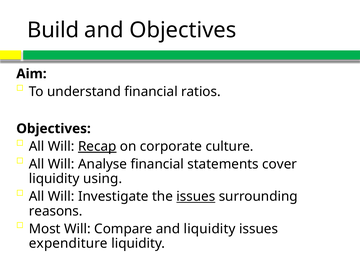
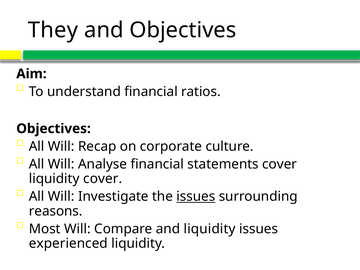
Build: Build -> They
Recap underline: present -> none
liquidity using: using -> cover
expenditure: expenditure -> experienced
